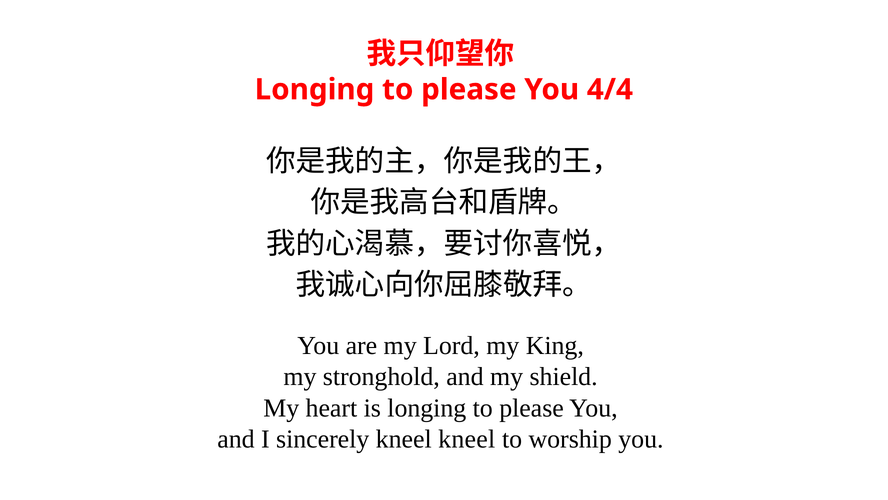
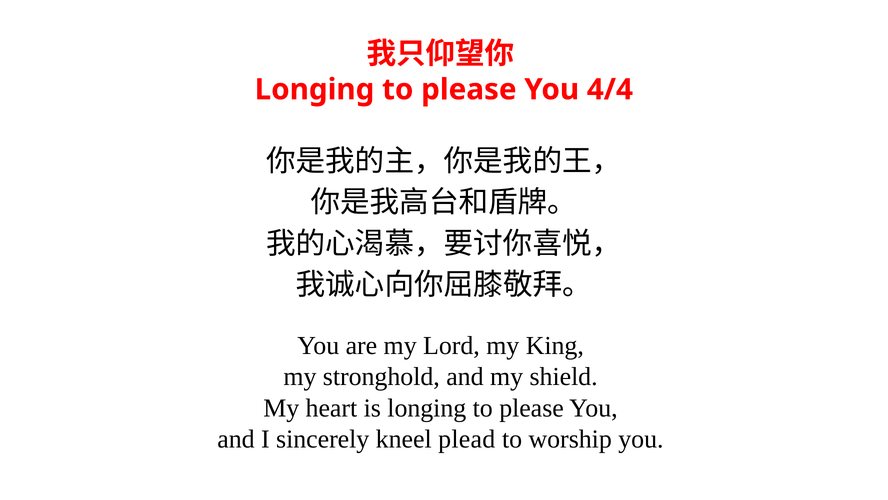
kneel kneel: kneel -> plead
